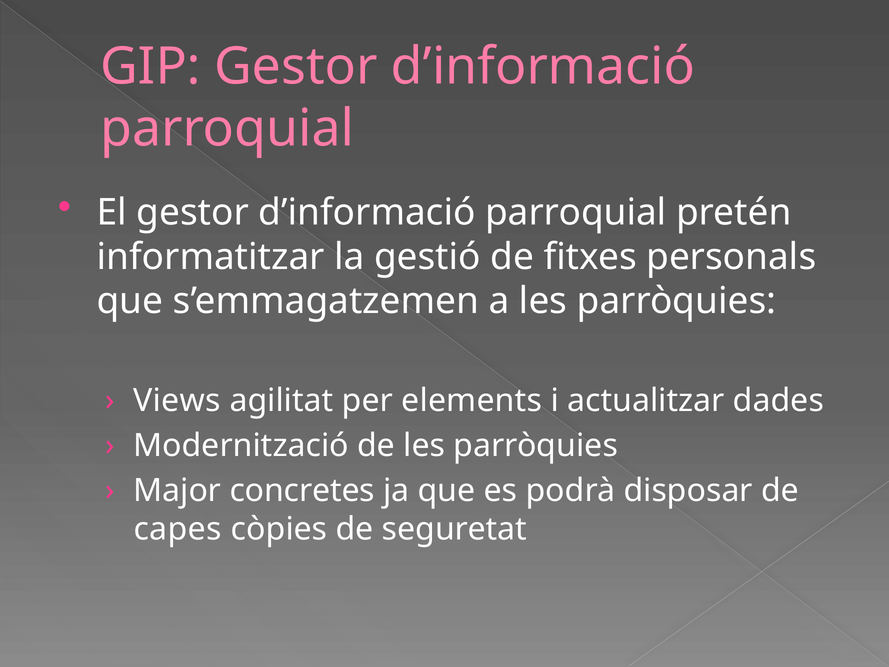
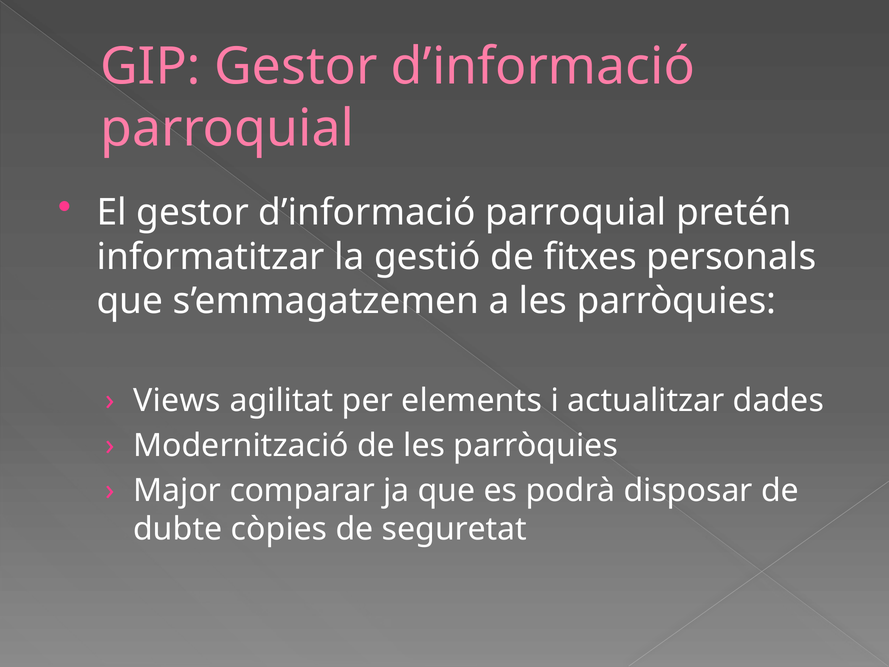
concretes: concretes -> comparar
capes: capes -> dubte
